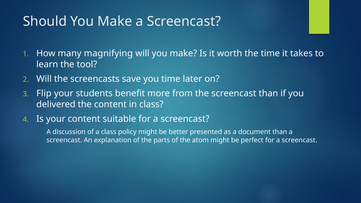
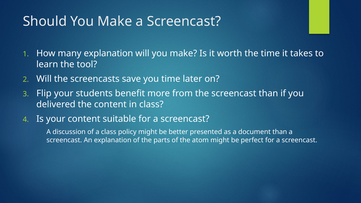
many magnifying: magnifying -> explanation
